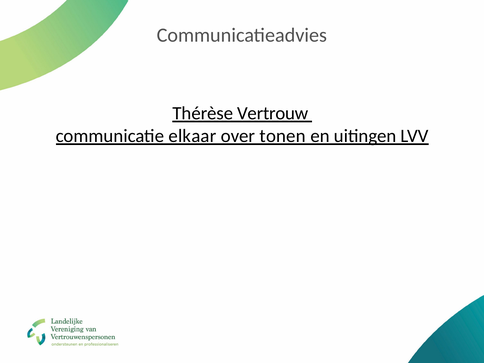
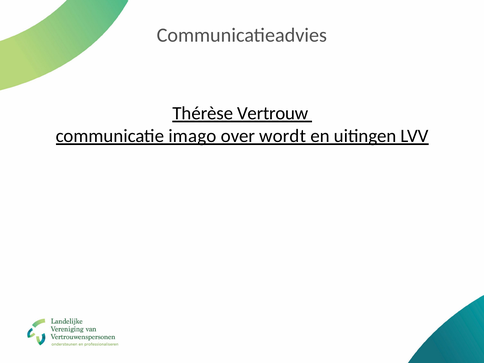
elkaar: elkaar -> imago
tonen: tonen -> wordt
